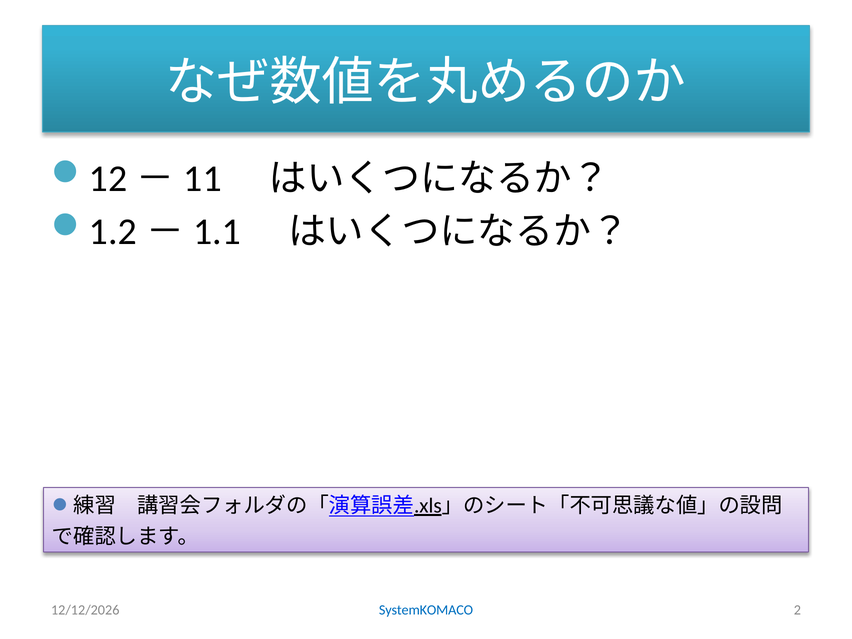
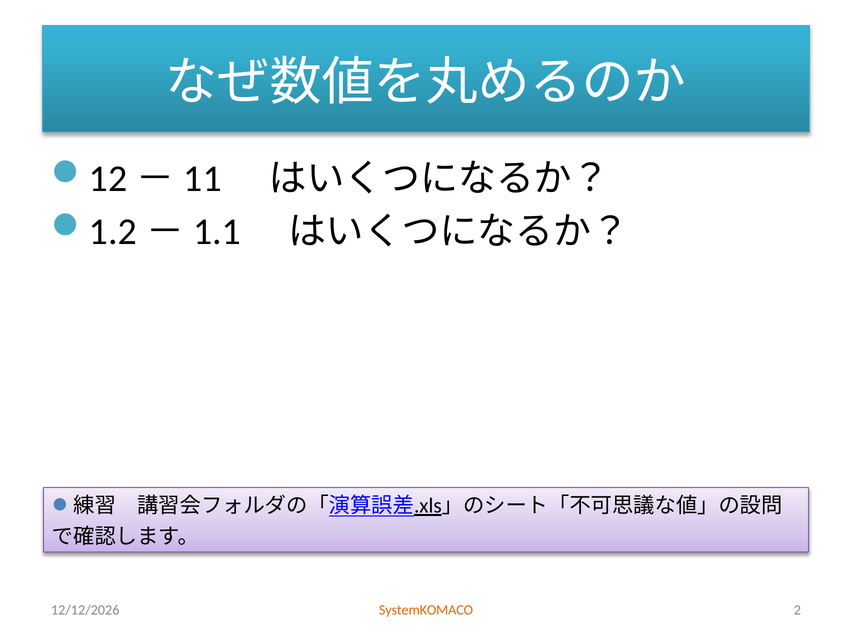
SystemKOMACO colour: blue -> orange
